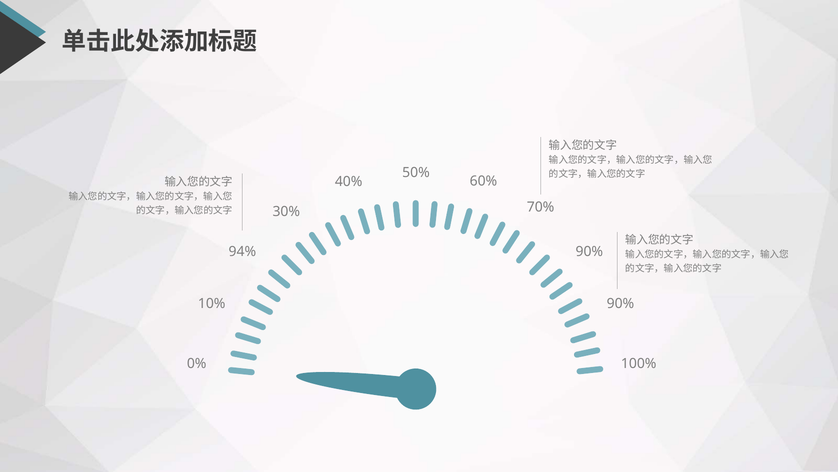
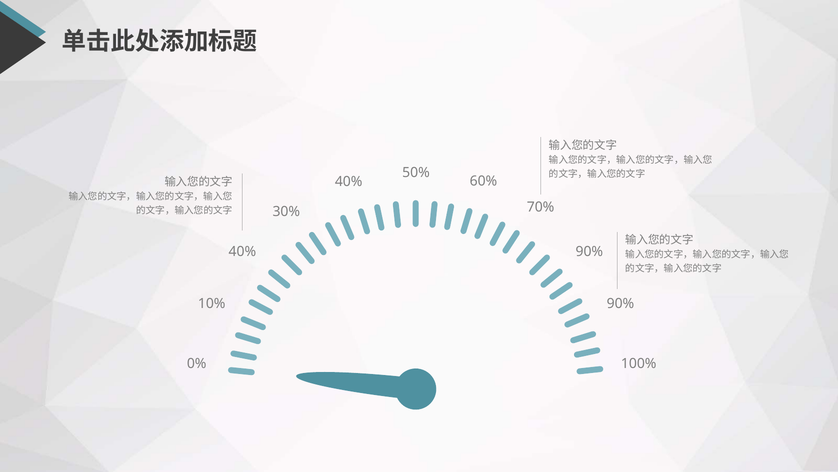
94% at (242, 252): 94% -> 40%
